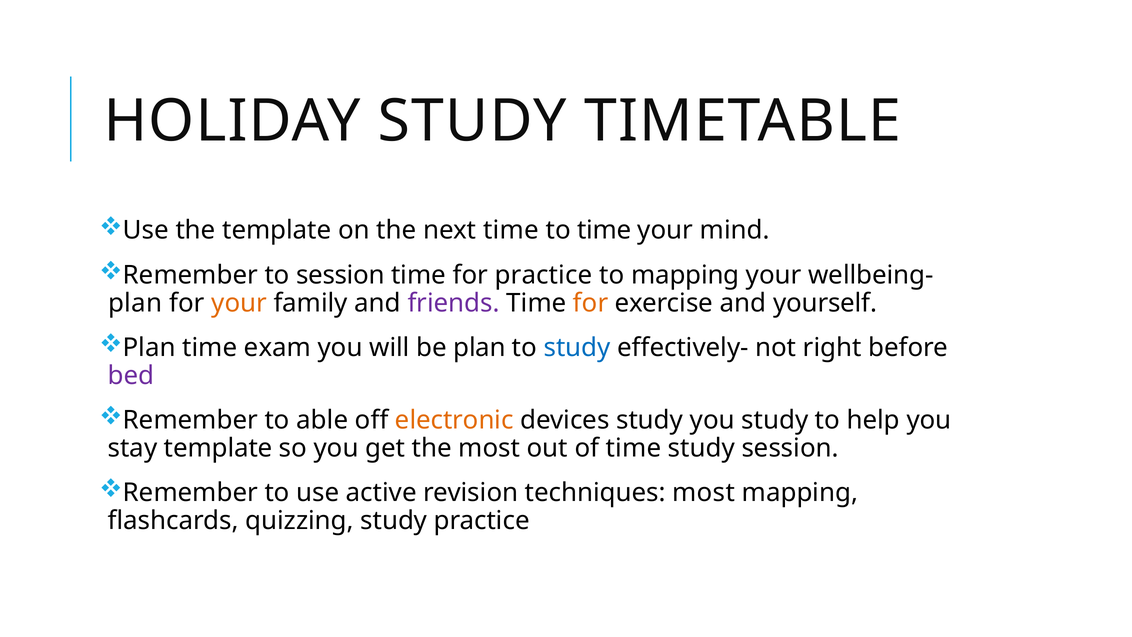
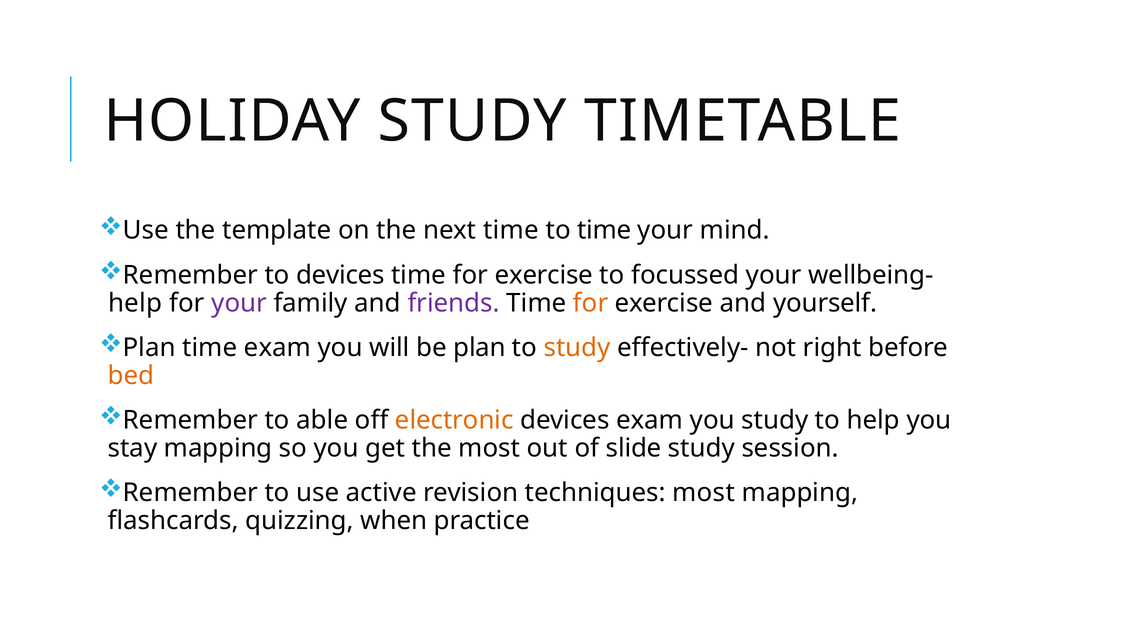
to session: session -> devices
practice at (544, 275): practice -> exercise
to mapping: mapping -> focussed
plan at (135, 303): plan -> help
your at (239, 303) colour: orange -> purple
study at (577, 347) colour: blue -> orange
bed colour: purple -> orange
devices study: study -> exam
stay template: template -> mapping
of time: time -> slide
quizzing study: study -> when
